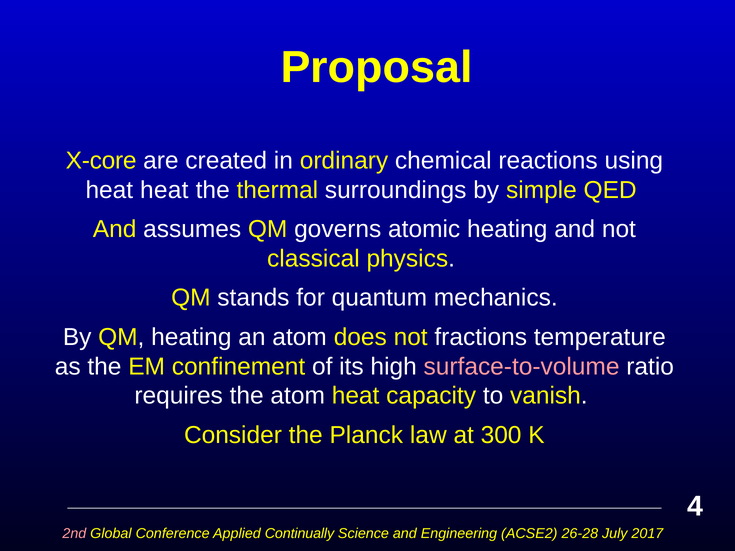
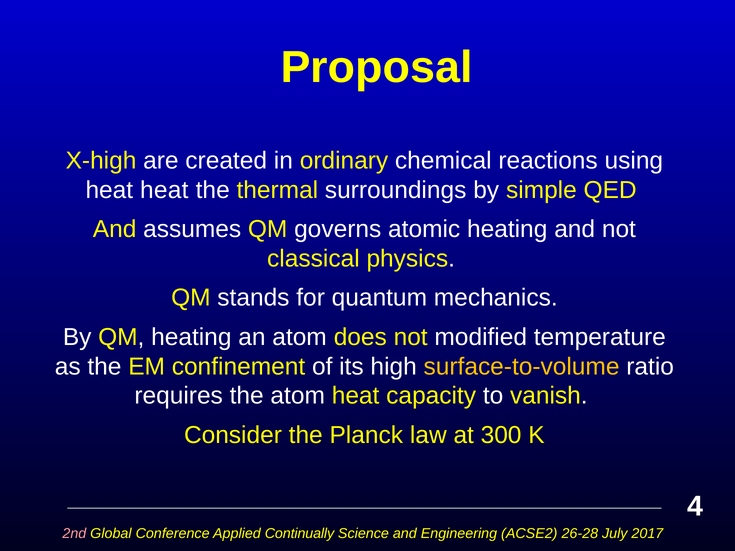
X-core: X-core -> X-high
fractions: fractions -> modified
surface-to-volume colour: pink -> yellow
